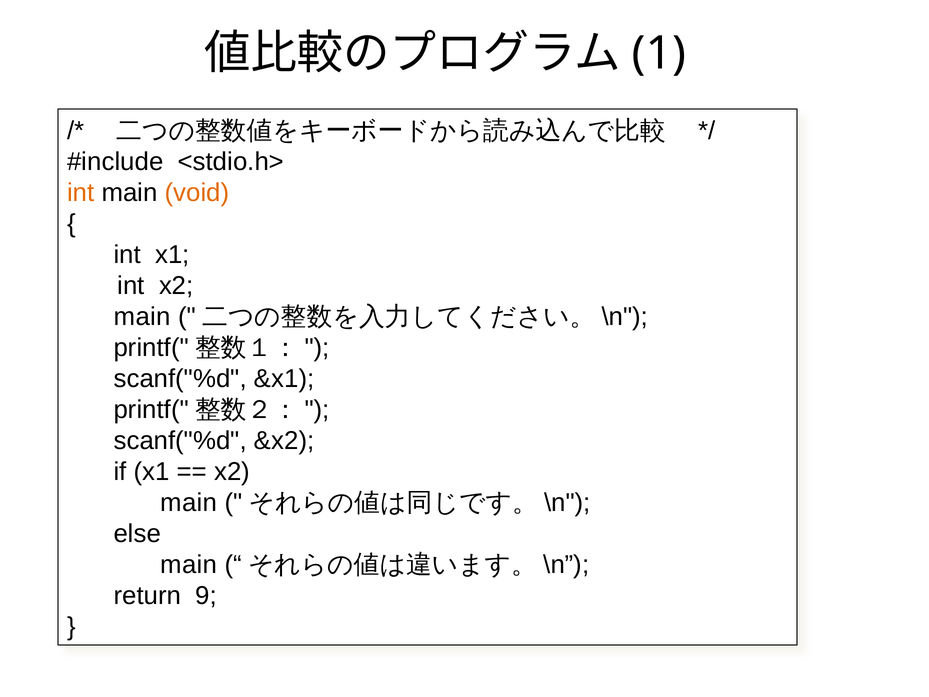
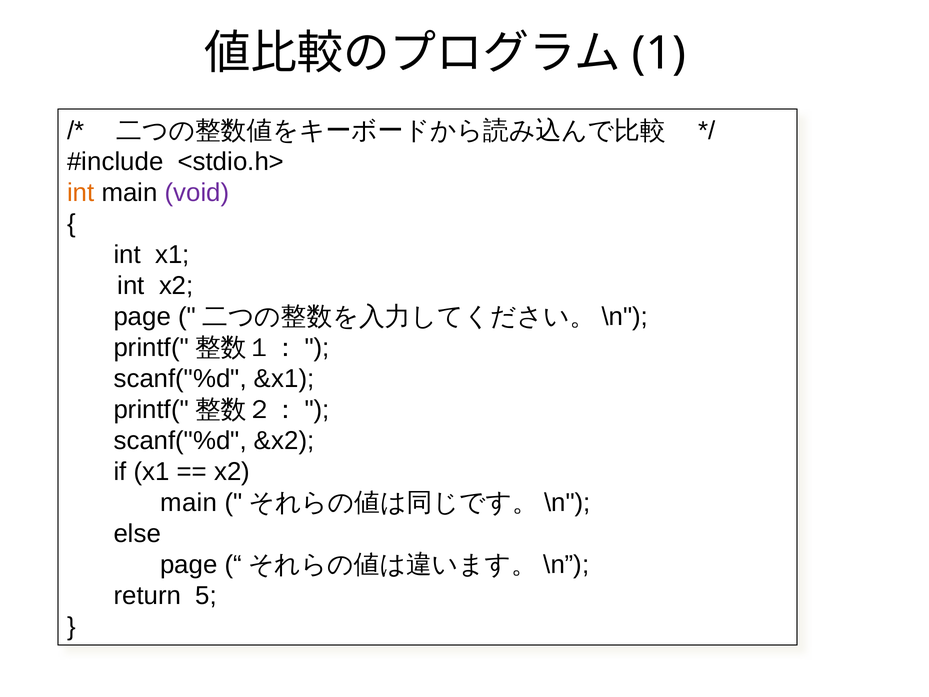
void colour: orange -> purple
main at (142, 317): main -> page
main at (189, 564): main -> page
9: 9 -> 5
